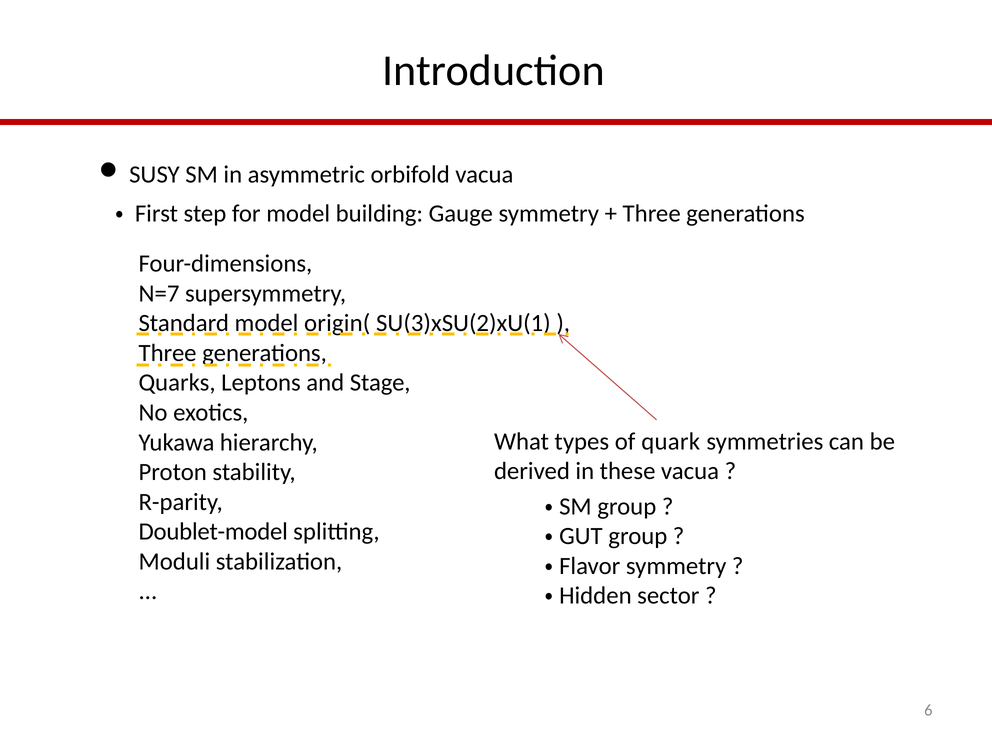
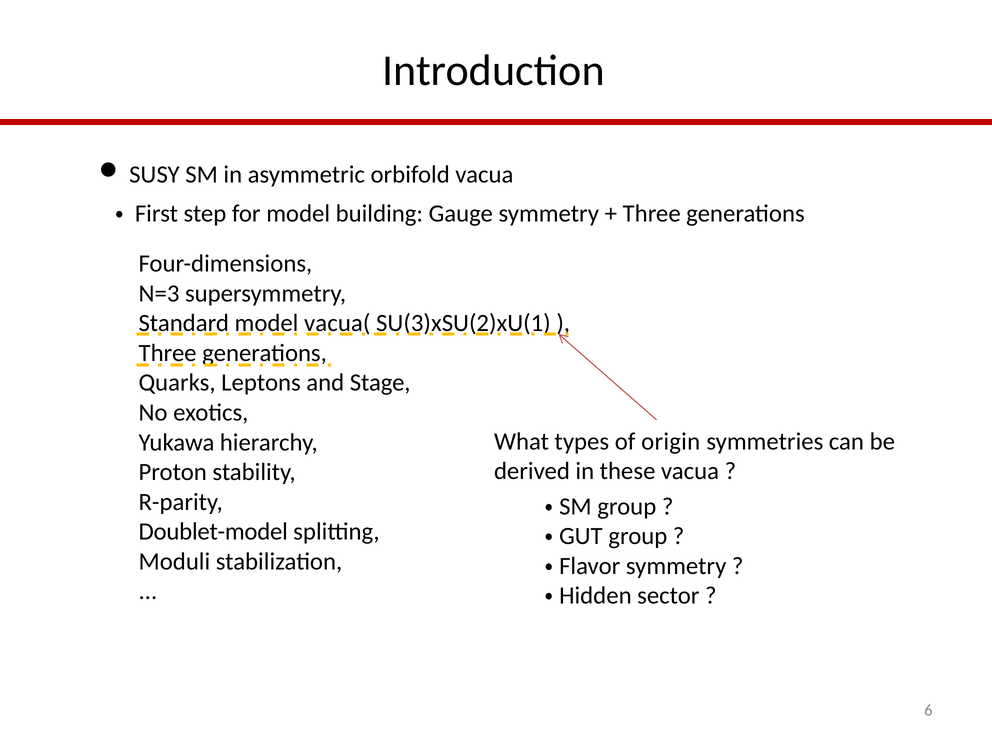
N=7: N=7 -> N=3
origin(: origin( -> vacua(
quark: quark -> origin
